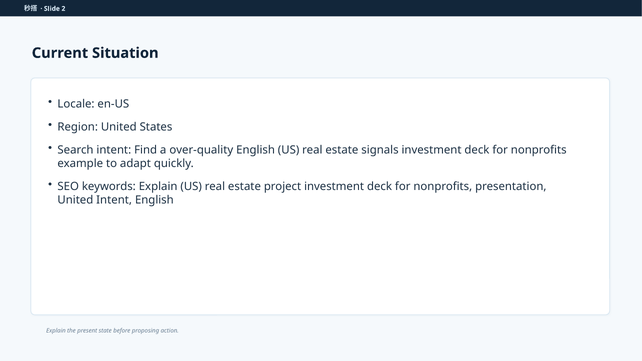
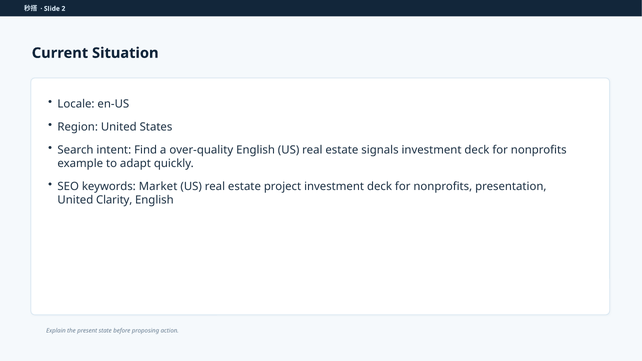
keywords Explain: Explain -> Market
United Intent: Intent -> Clarity
